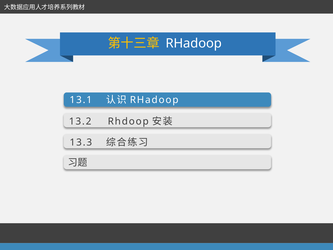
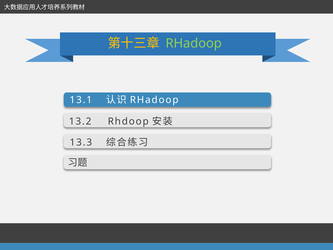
RHadoop at (194, 43) colour: white -> light green
